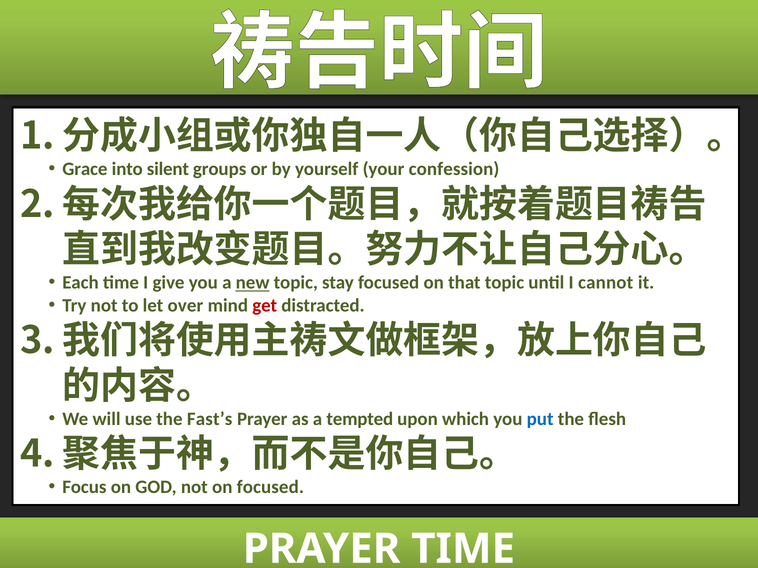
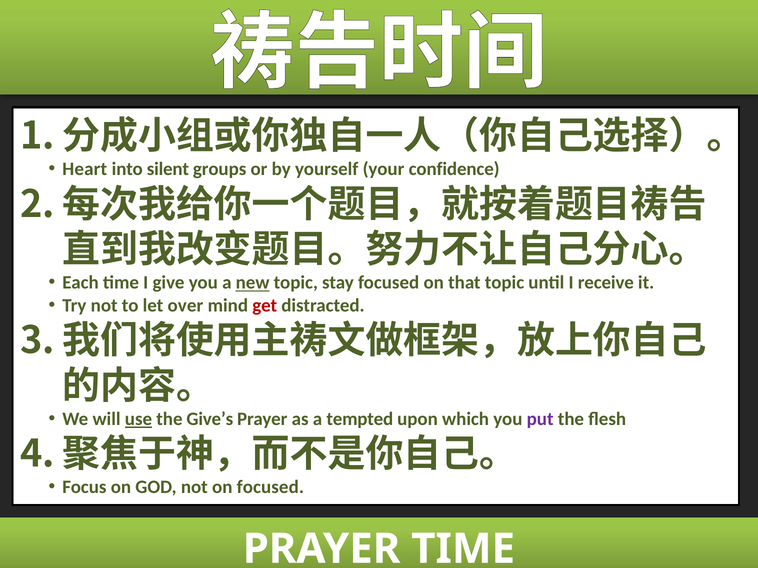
Grace: Grace -> Heart
confession: confession -> confidence
cannot: cannot -> receive
use underline: none -> present
Fast’s: Fast’s -> Give’s
put colour: blue -> purple
